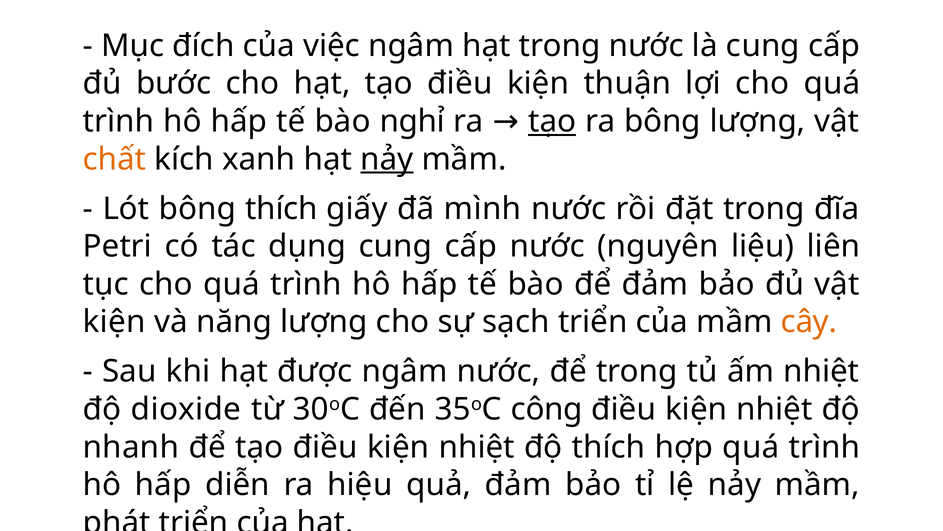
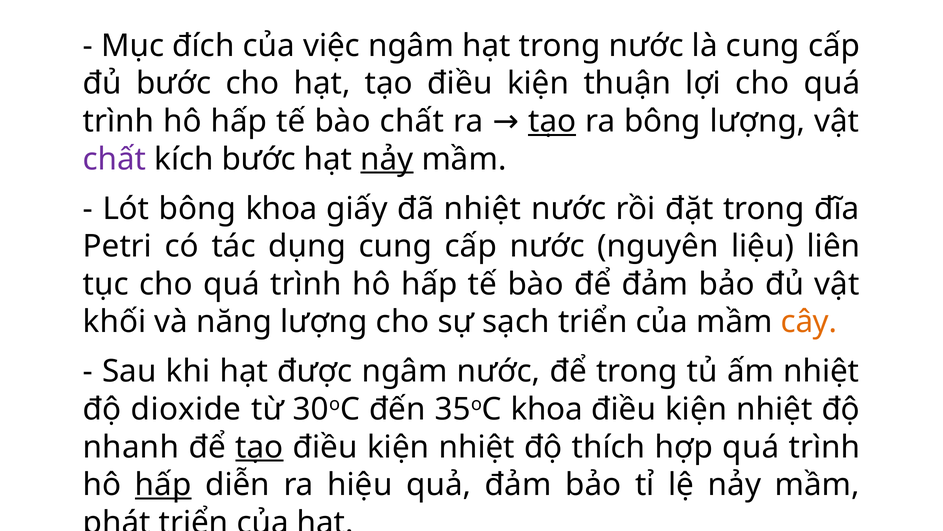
bào nghỉ: nghỉ -> chất
chất at (115, 159) colour: orange -> purple
kích xanh: xanh -> bước
bông thích: thích -> khoa
đã mình: mình -> nhiệt
kiện at (114, 322): kiện -> khối
35oC công: công -> khoa
tạo at (259, 447) underline: none -> present
hấp at (163, 484) underline: none -> present
